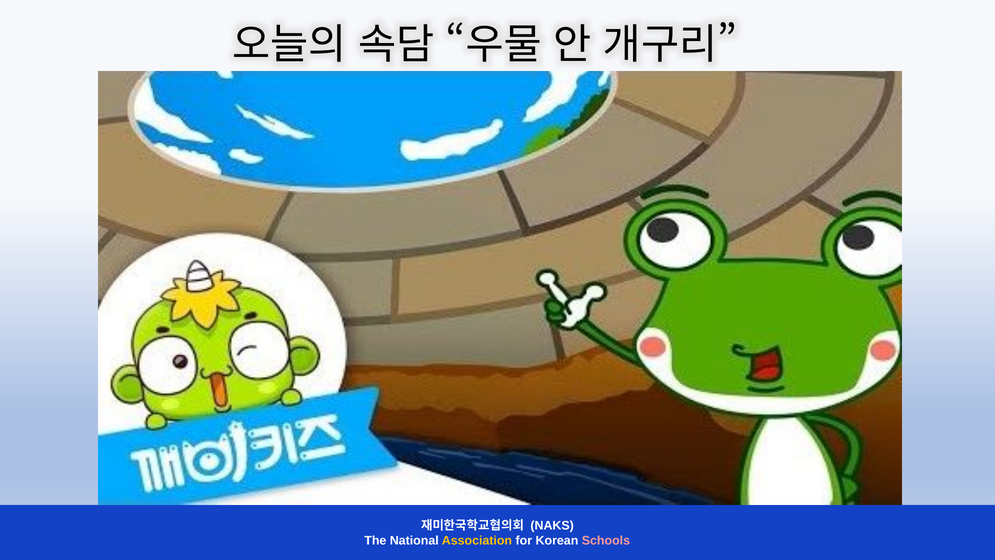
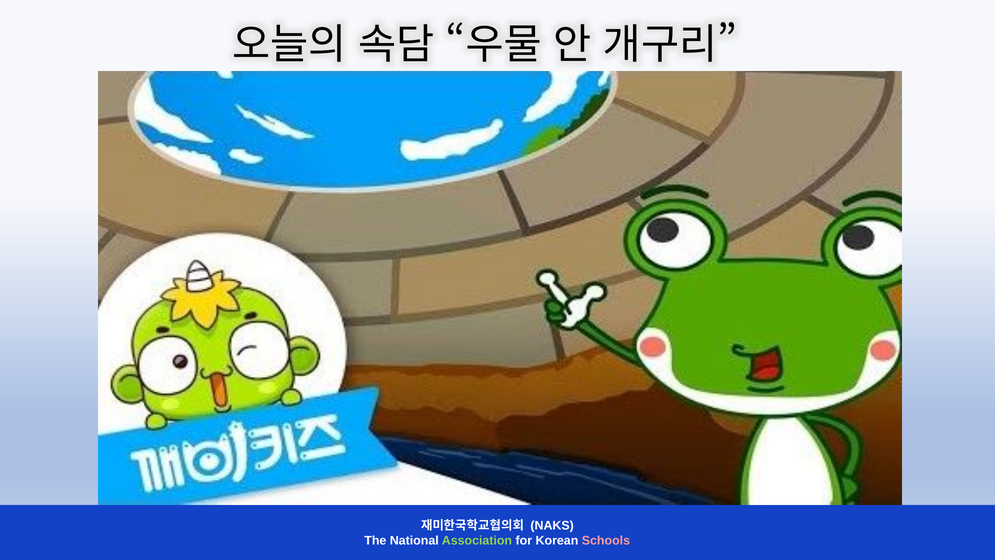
Association colour: yellow -> light green
